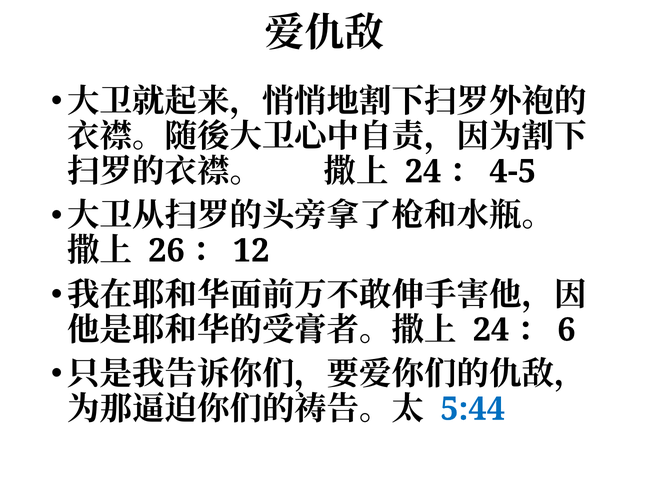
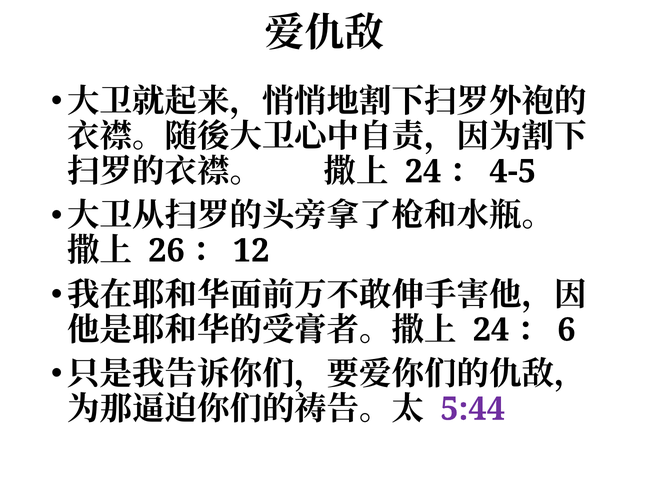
5:44 colour: blue -> purple
